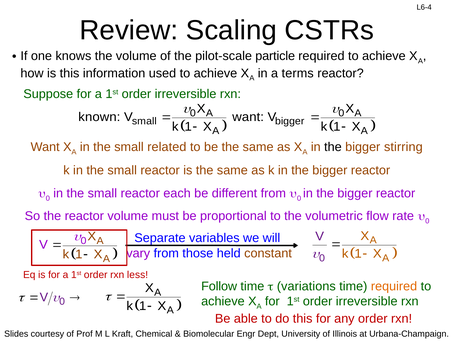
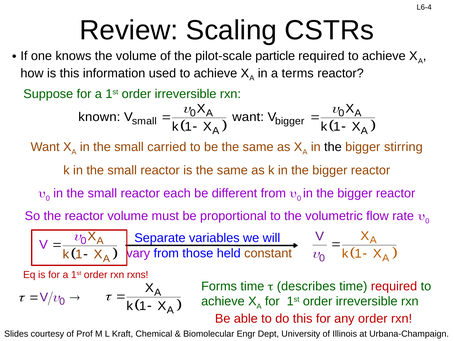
related: related -> carried
less: less -> rxns
Follow: Follow -> Forms
variations: variations -> describes
required at (394, 286) colour: orange -> red
